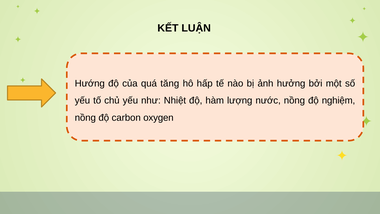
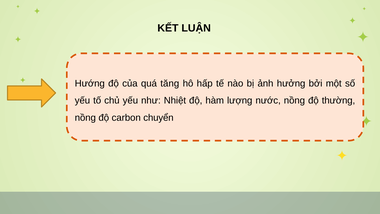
nghiệm: nghiệm -> thường
oxygen: oxygen -> chuyển
